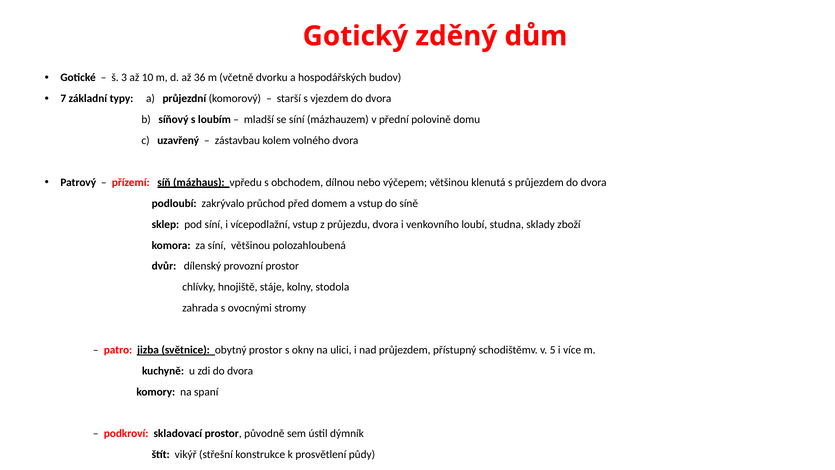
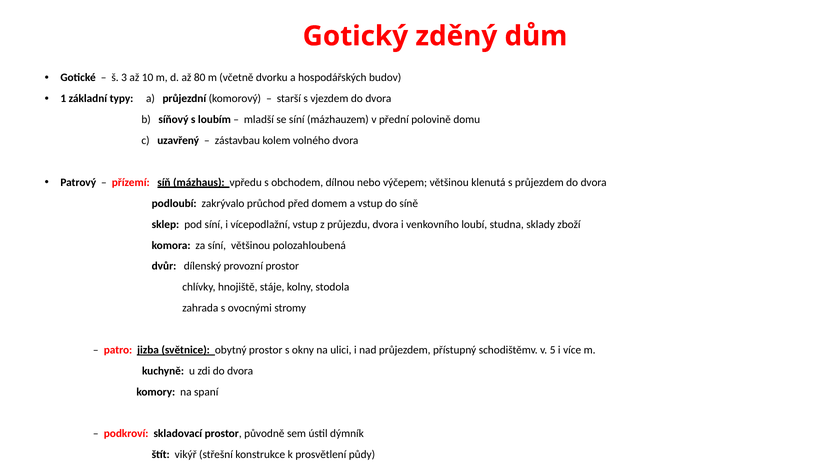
36: 36 -> 80
7: 7 -> 1
